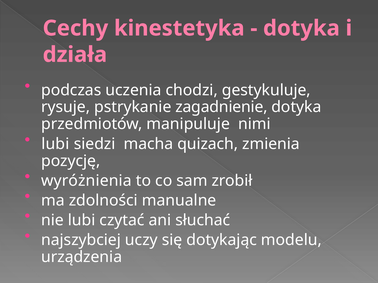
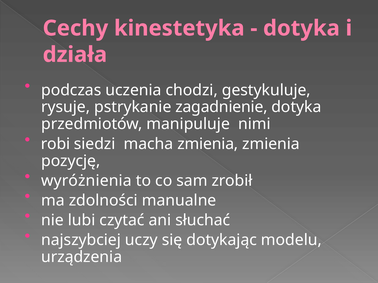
lubi at (55, 144): lubi -> robi
macha quizach: quizach -> zmienia
